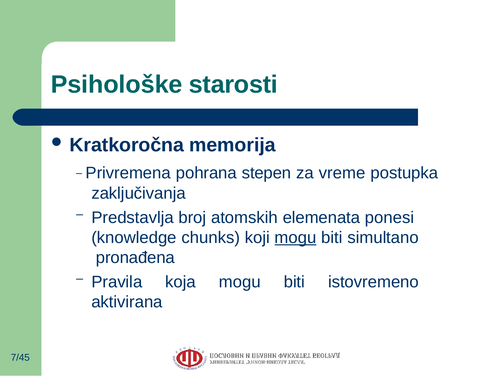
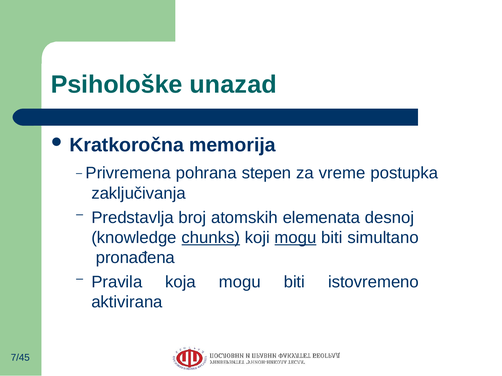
starosti: starosti -> unazad
ponesi: ponesi -> desnoj
chunks underline: none -> present
